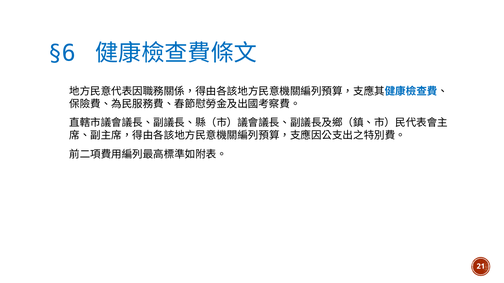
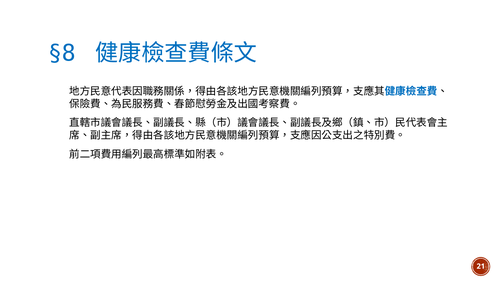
§6: §6 -> §8
